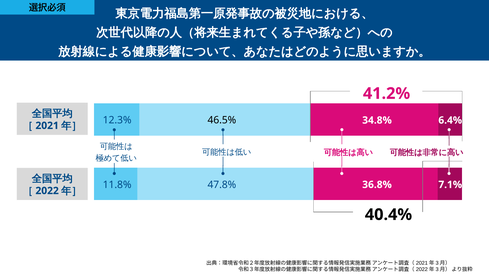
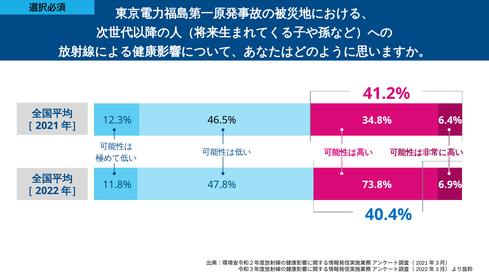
36.8%: 36.8% -> 73.8%
7.1%: 7.1% -> 6.9%
40.4% colour: black -> blue
